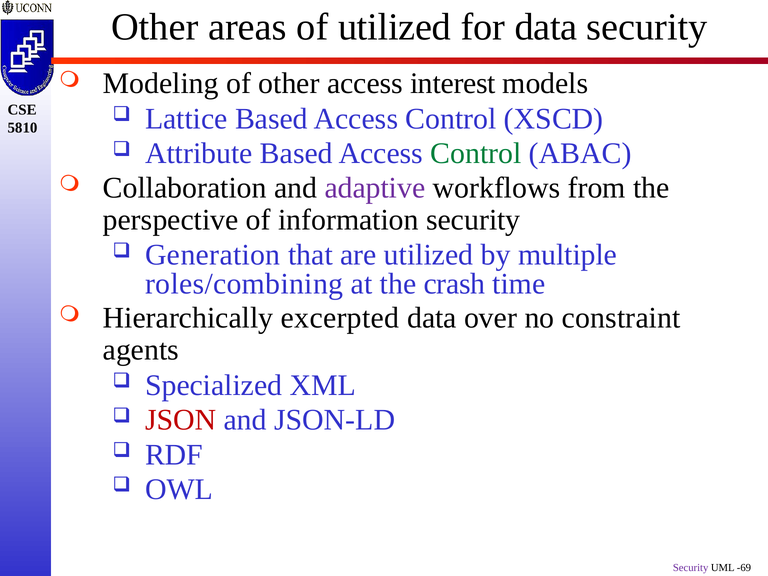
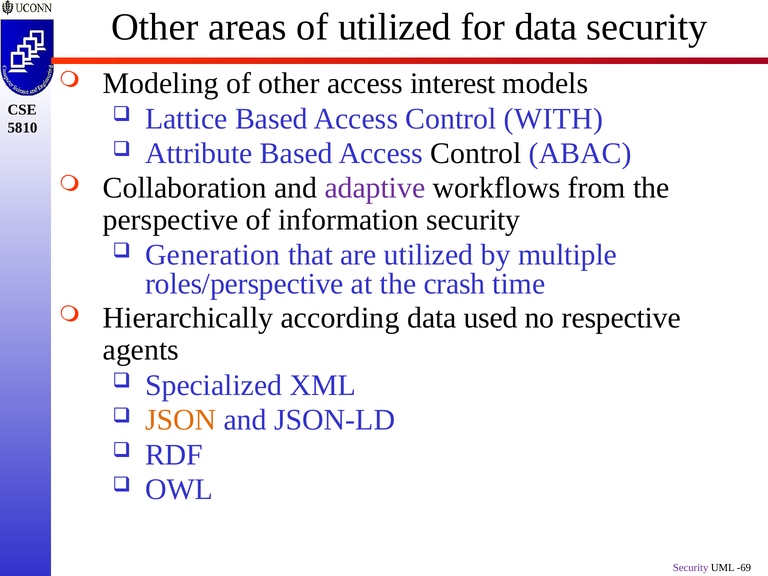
XSCD: XSCD -> WITH
Control at (476, 154) colour: green -> black
roles/combining: roles/combining -> roles/perspective
excerpted: excerpted -> according
over: over -> used
constraint: constraint -> respective
JSON colour: red -> orange
